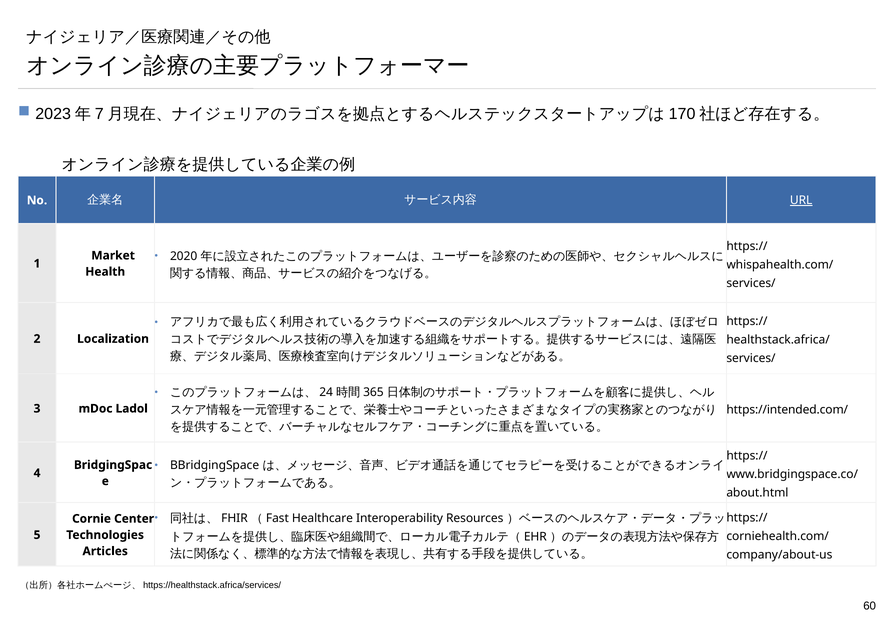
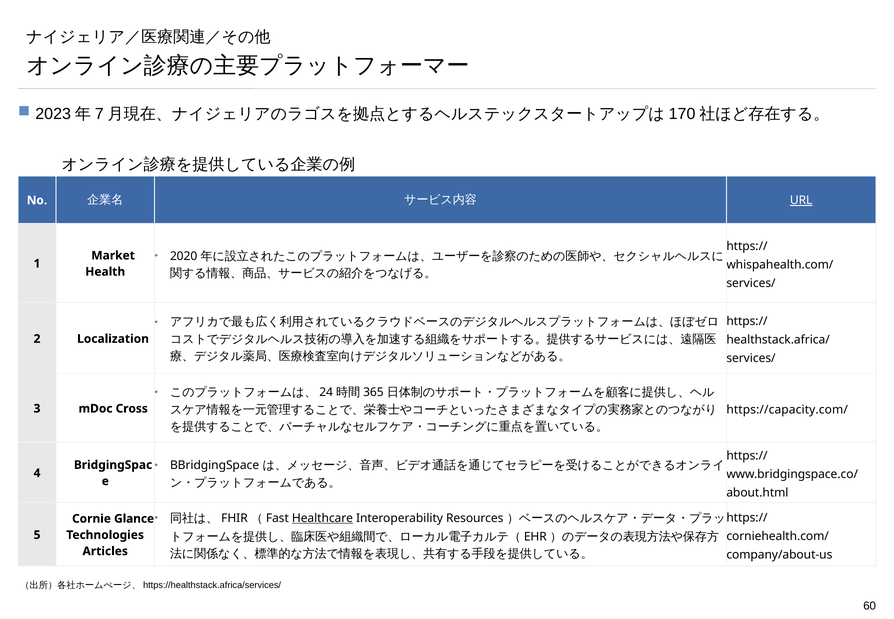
https://intended.com/: https://intended.com/ -> https://capacity.com/
Ladol: Ladol -> Cross
Healthcare underline: none -> present
Center: Center -> Glance
